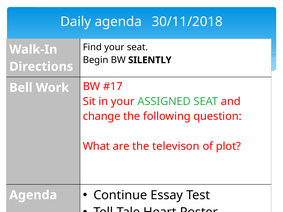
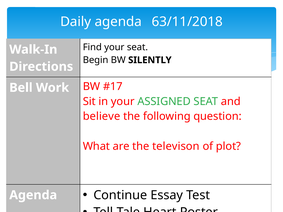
30/11/2018: 30/11/2018 -> 63/11/2018
change: change -> believe
